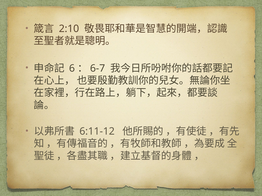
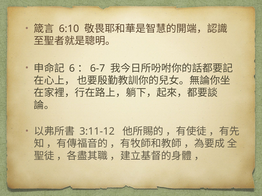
2:10: 2:10 -> 6:10
6:11-12: 6:11-12 -> 3:11-12
